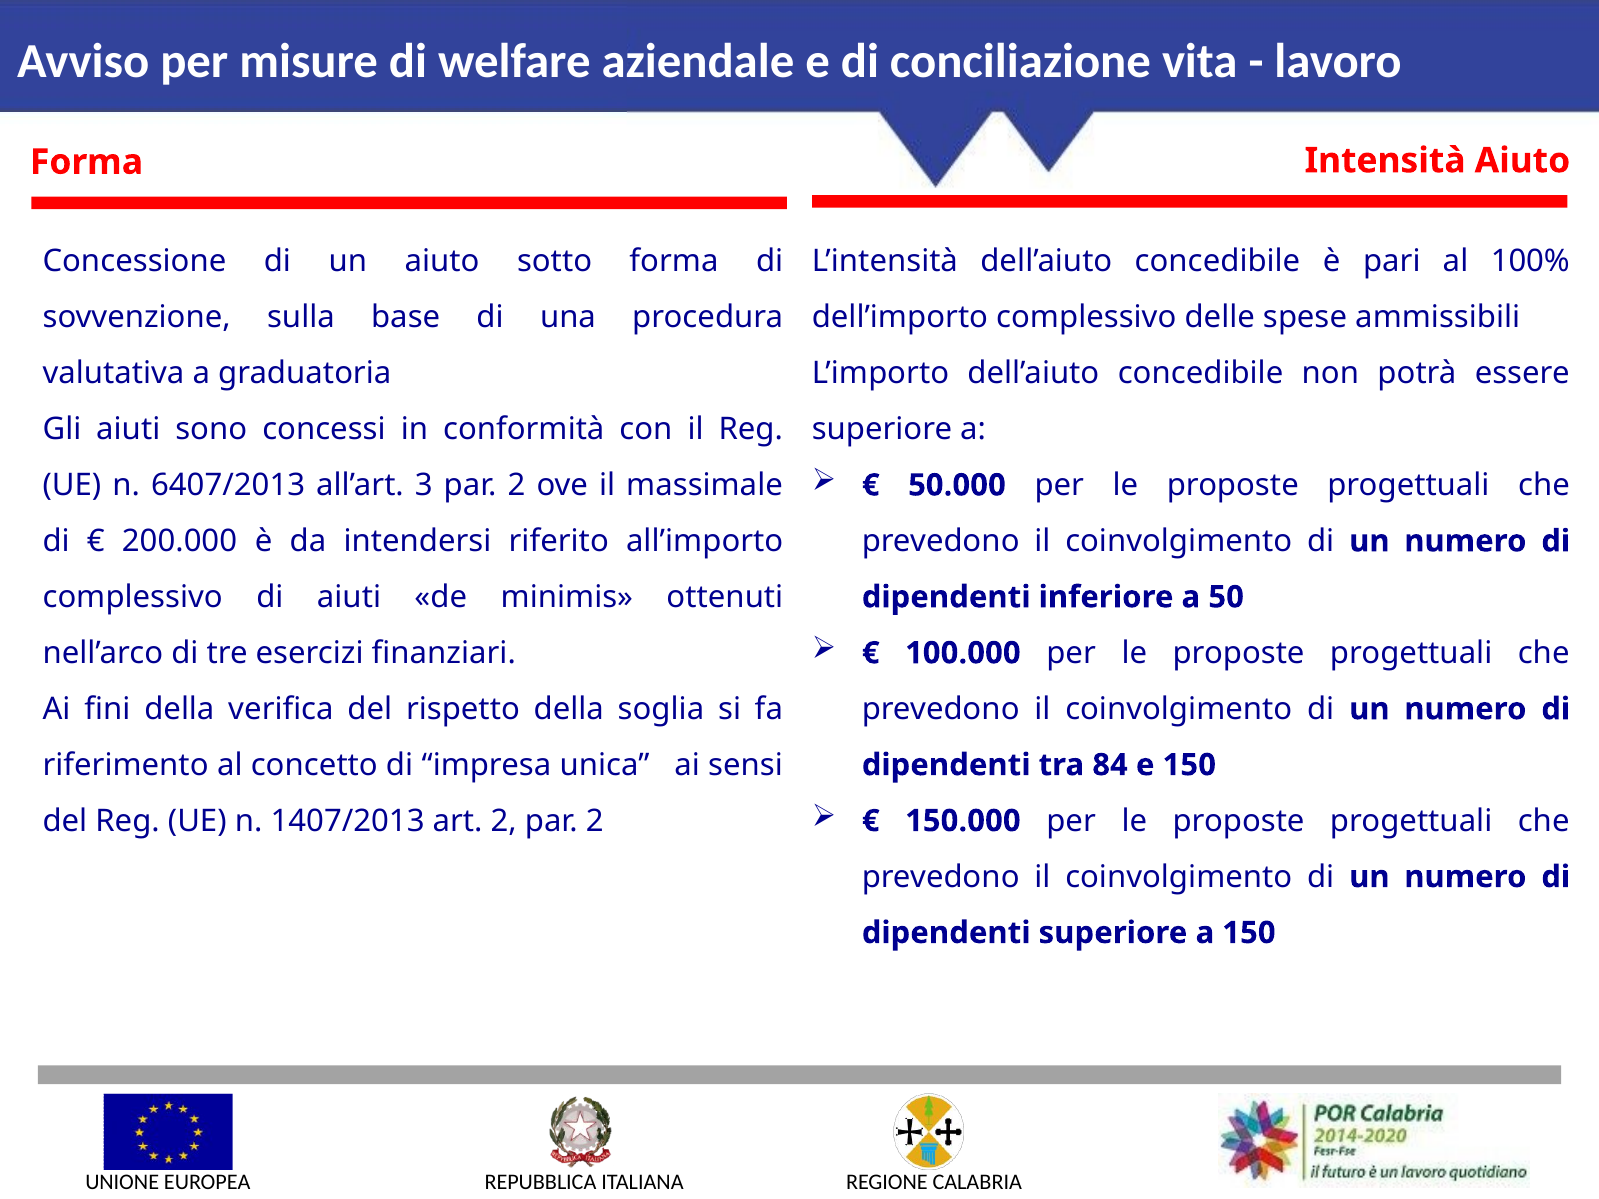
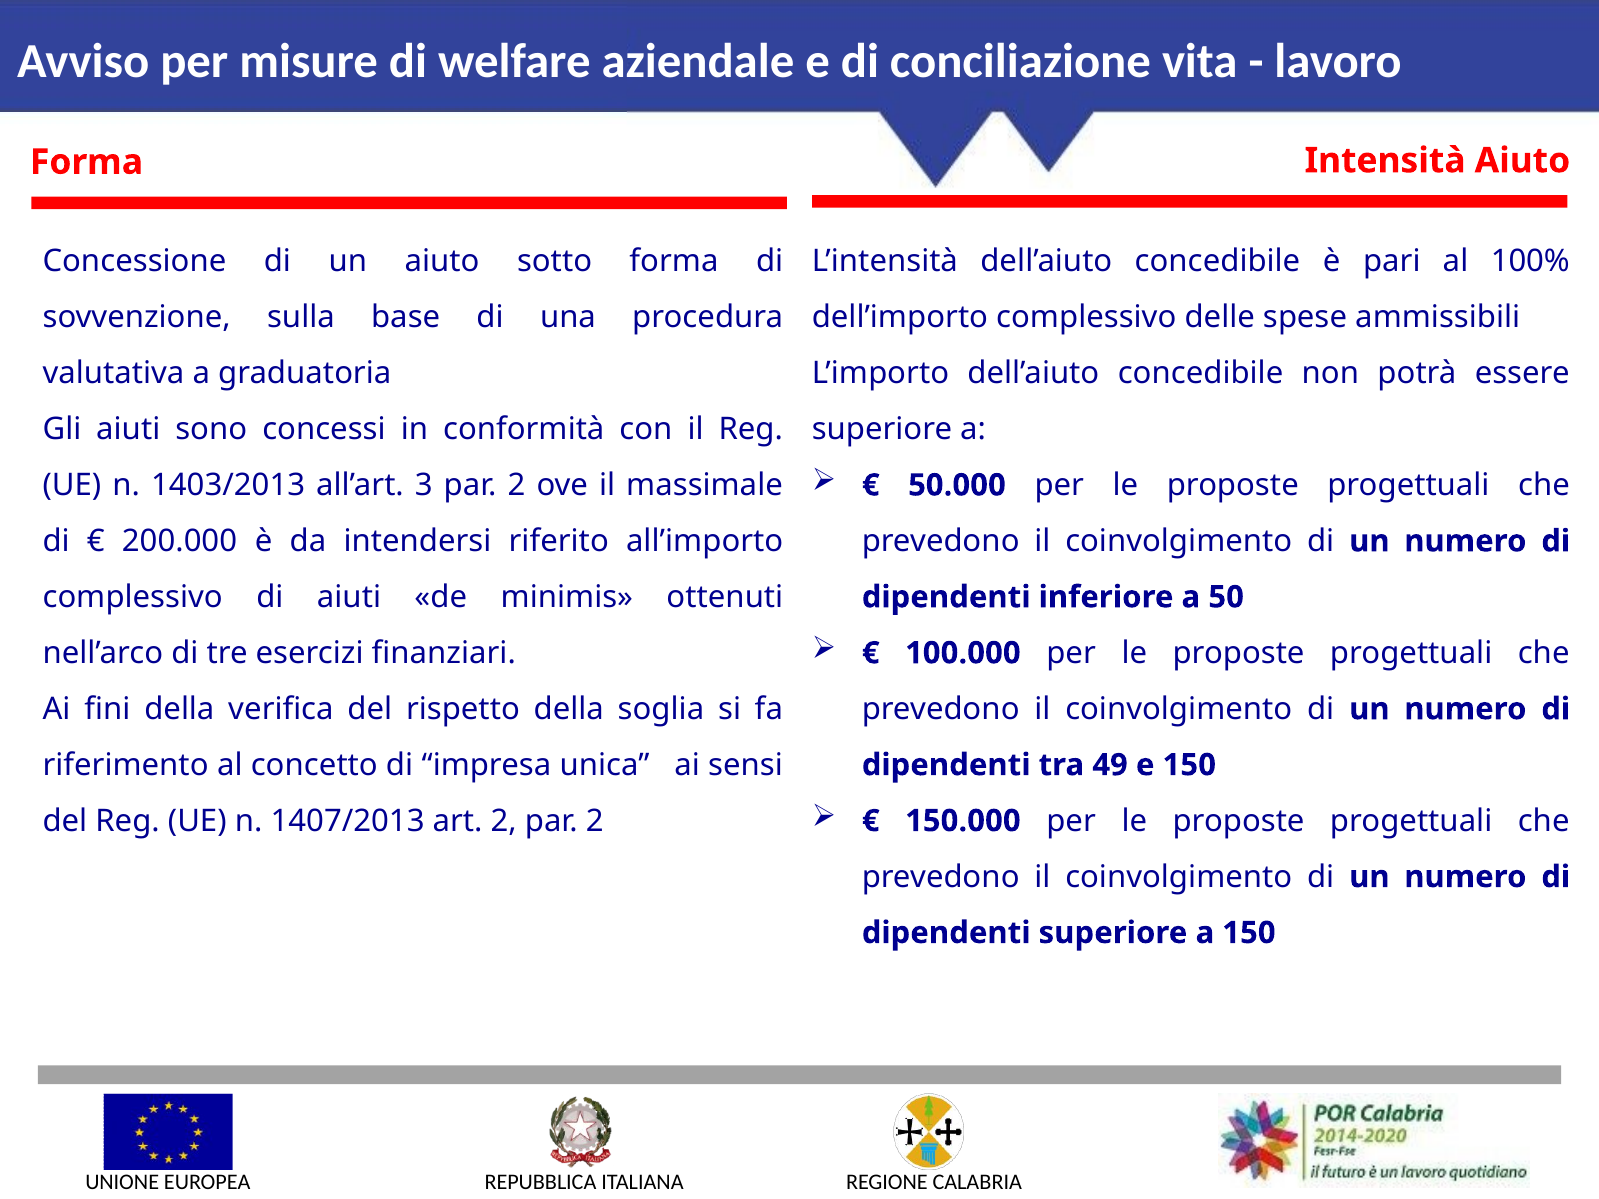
6407/2013: 6407/2013 -> 1403/2013
84: 84 -> 49
